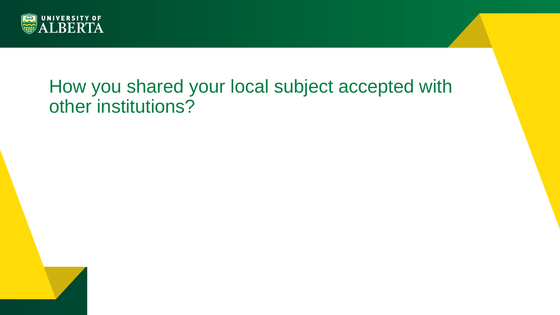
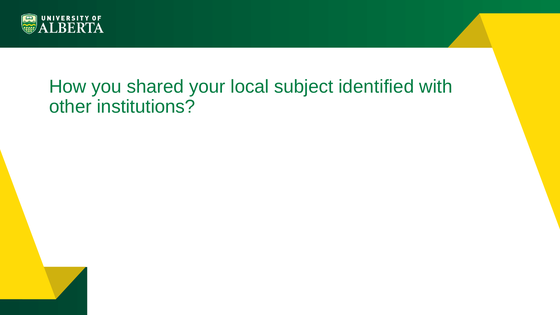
accepted: accepted -> identified
